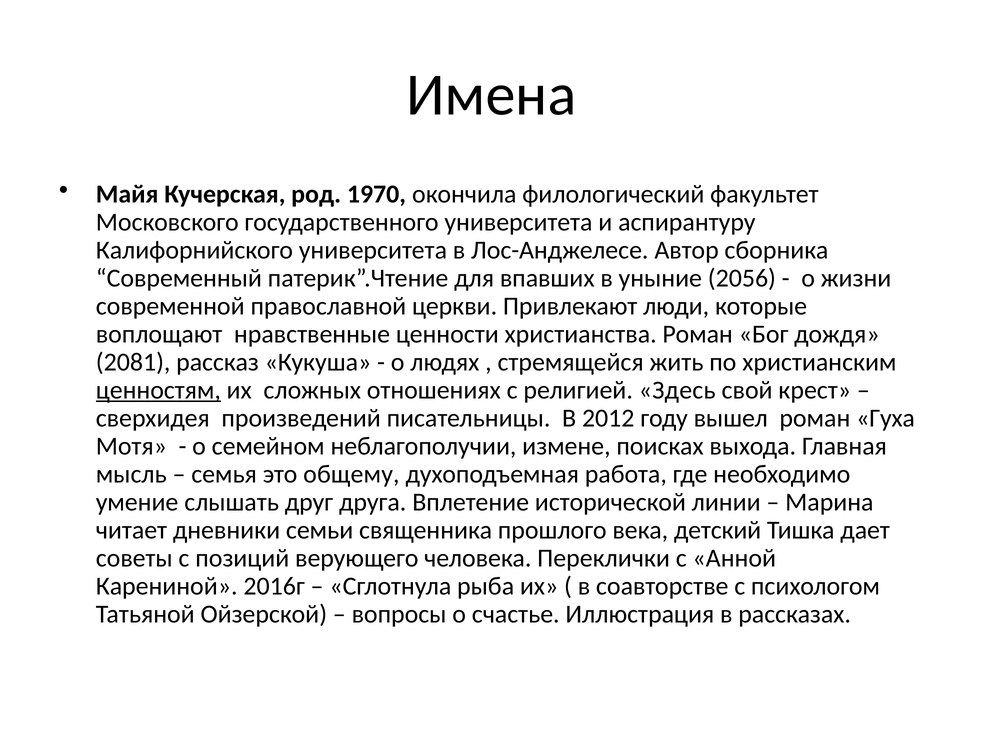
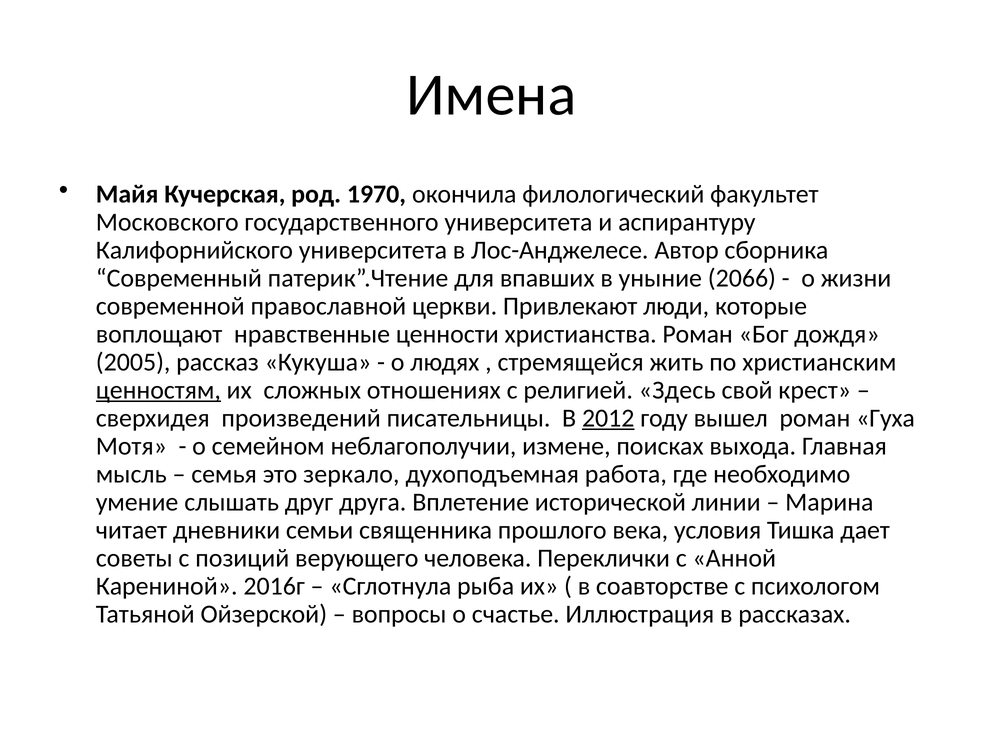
2056: 2056 -> 2066
2081: 2081 -> 2005
2012 underline: none -> present
общему: общему -> зеркало
детский: детский -> условия
